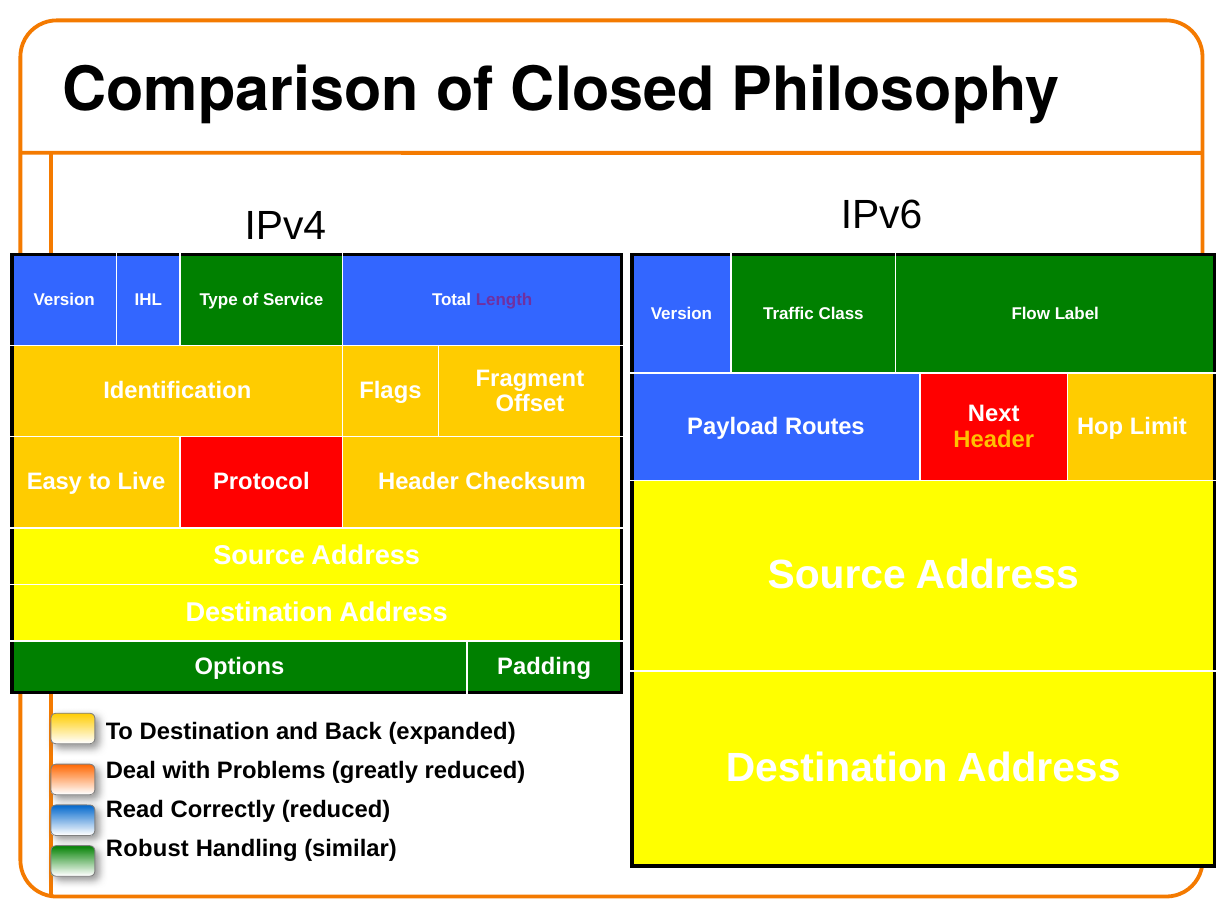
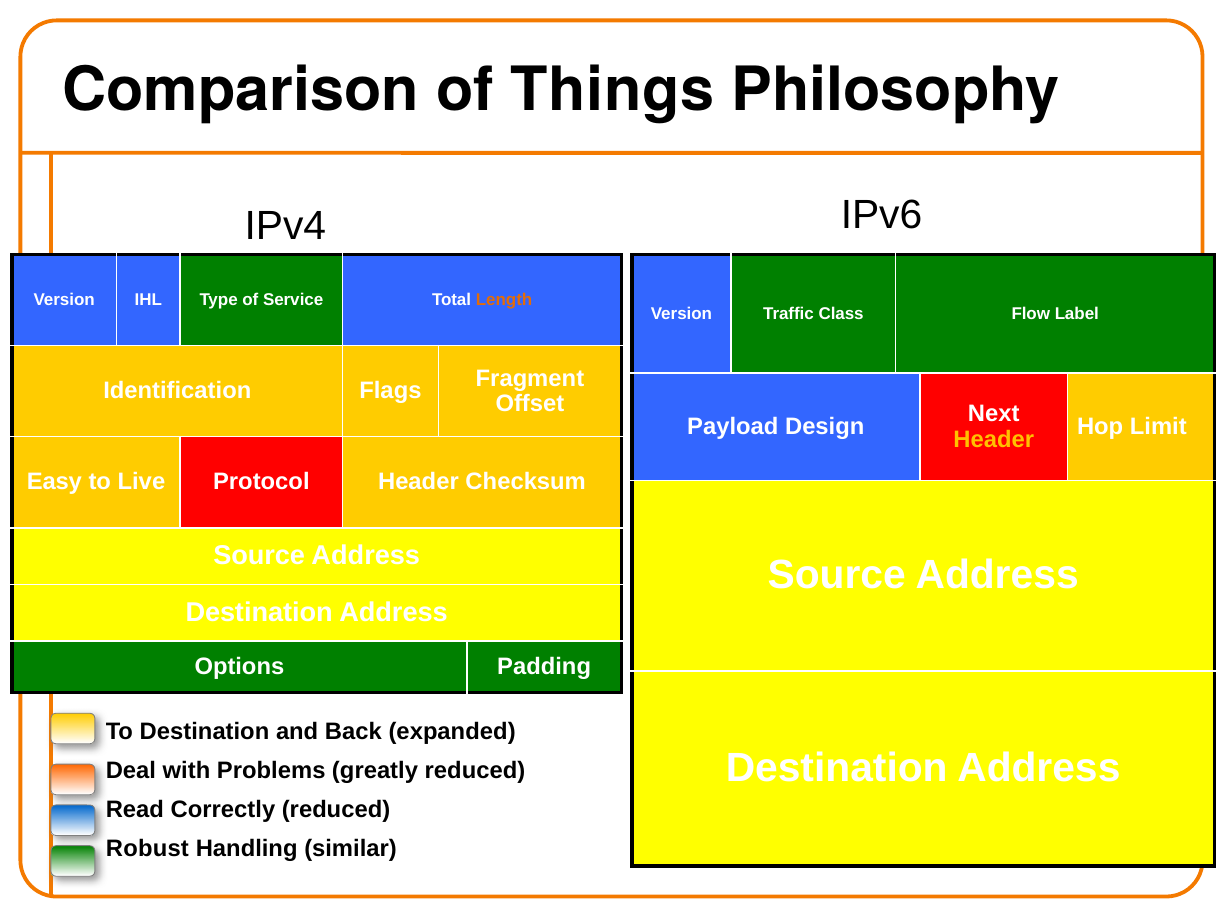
Closed: Closed -> Things
Length colour: purple -> orange
Routes: Routes -> Design
